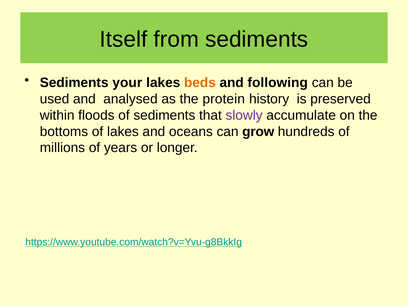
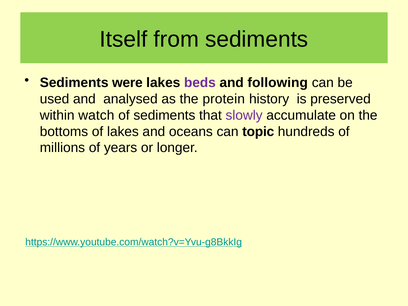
your: your -> were
beds colour: orange -> purple
floods: floods -> watch
grow: grow -> topic
